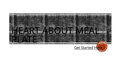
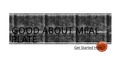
HEART: HEART -> GOOD
